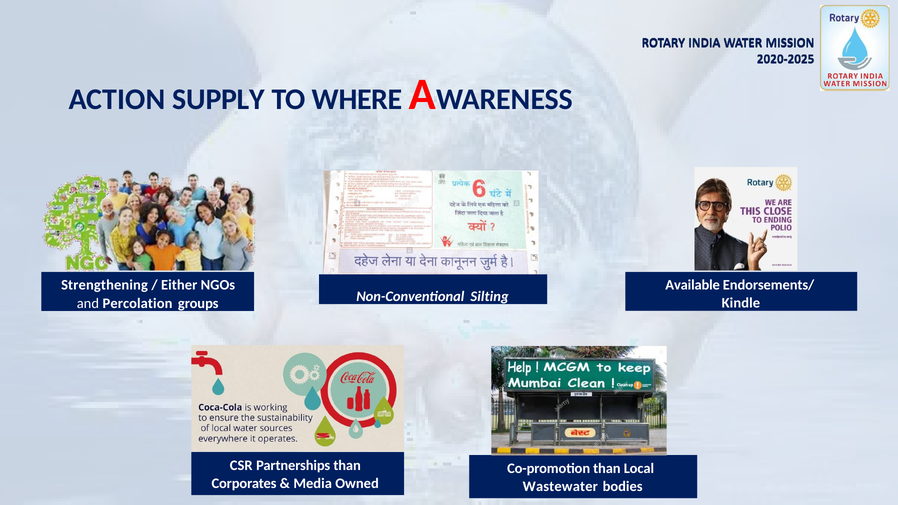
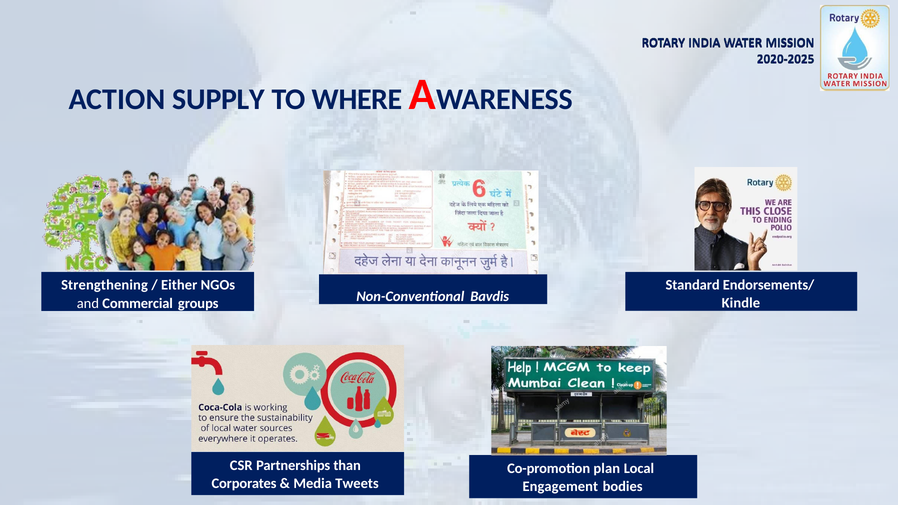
Available: Available -> Standard
Silting: Silting -> Bavdis
Percolation: Percolation -> Commercial
Co-promotion than: than -> plan
Owned: Owned -> Tweets
Wastewater: Wastewater -> Engagement
